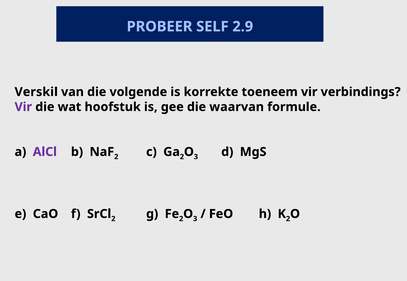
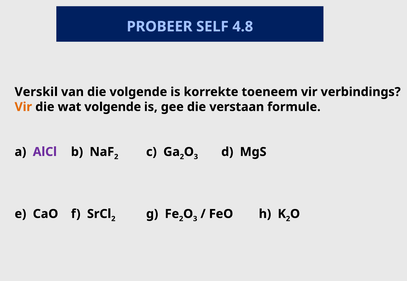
2.9: 2.9 -> 4.8
Vir at (23, 107) colour: purple -> orange
wat hoofstuk: hoofstuk -> volgende
waarvan: waarvan -> verstaan
